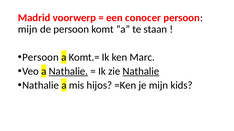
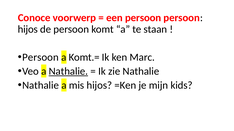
Madrid: Madrid -> Conoce
een conocer: conocer -> persoon
mijn at (28, 29): mijn -> hijos
Nathalie at (141, 72) underline: present -> none
